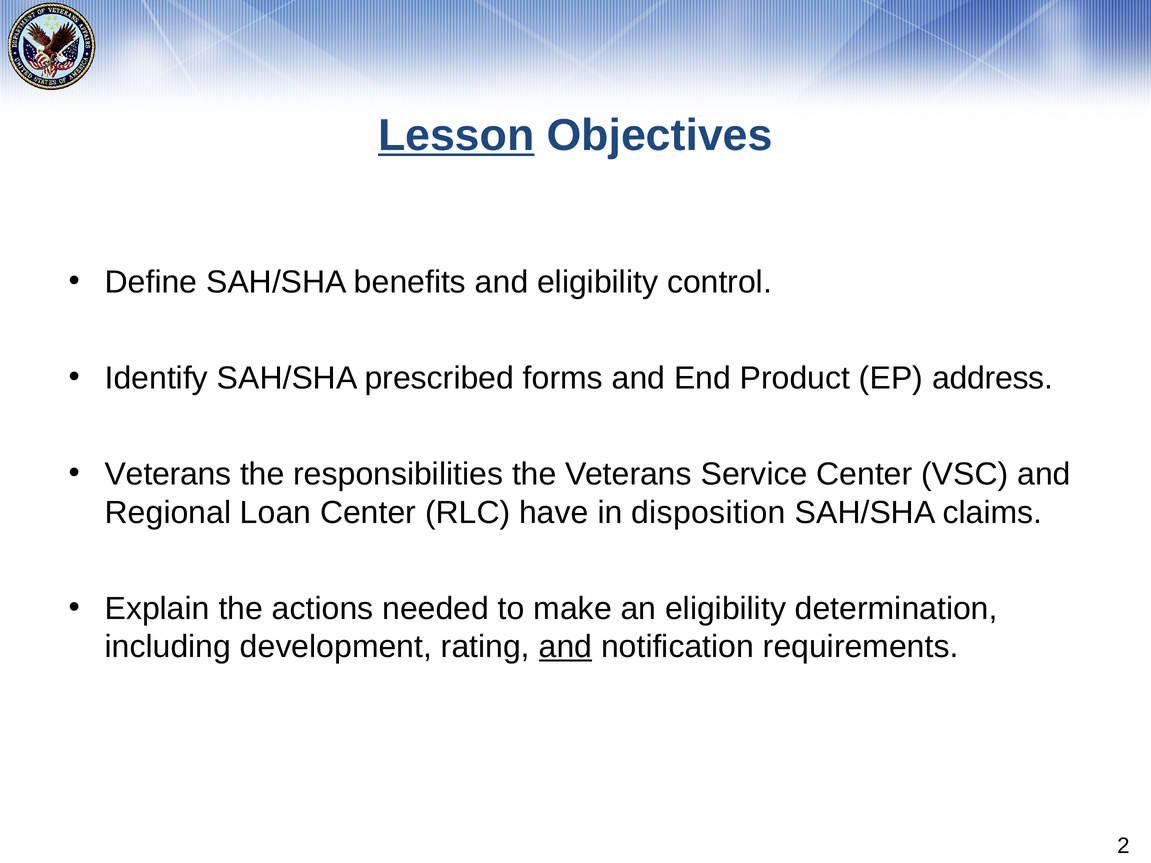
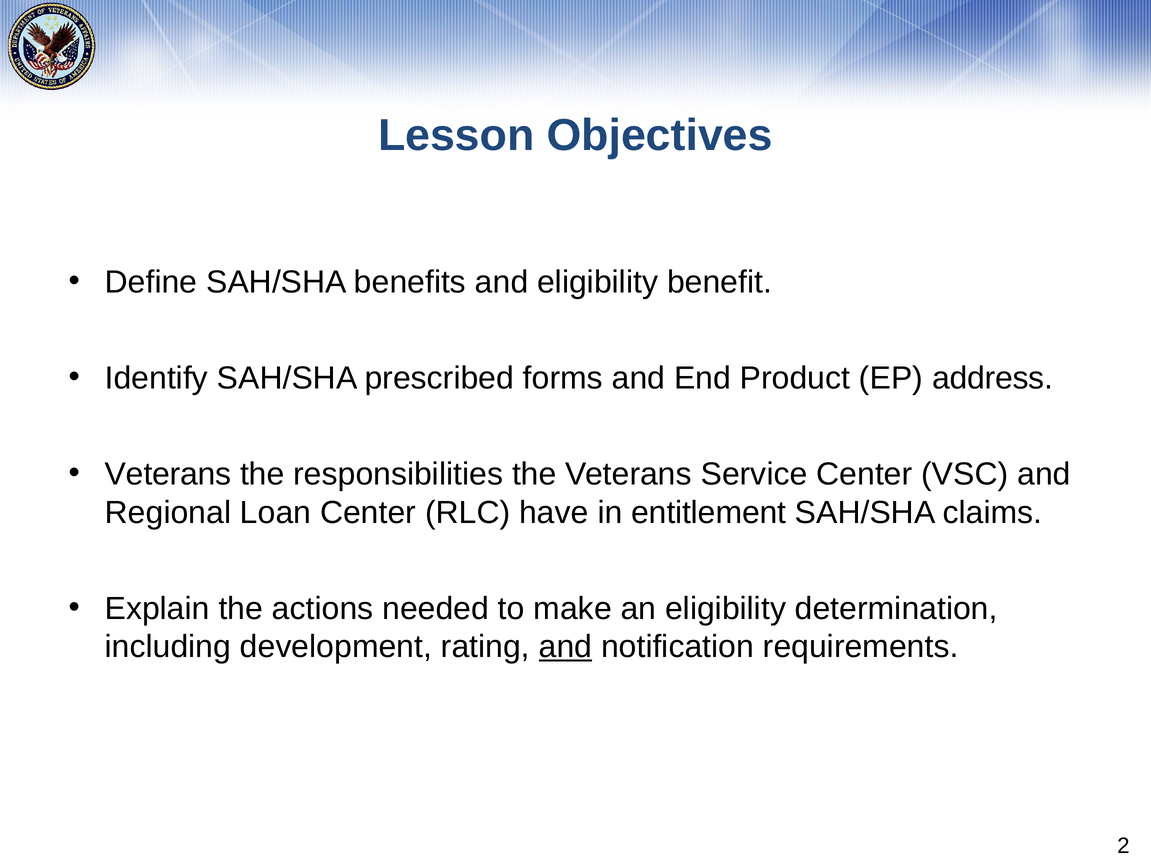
Lesson underline: present -> none
control: control -> benefit
disposition: disposition -> entitlement
